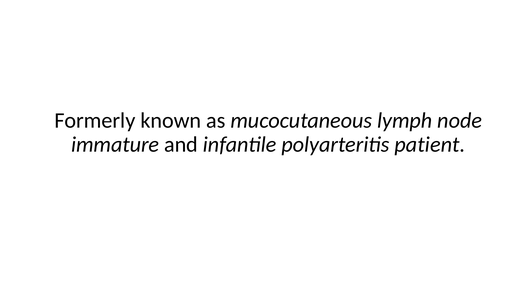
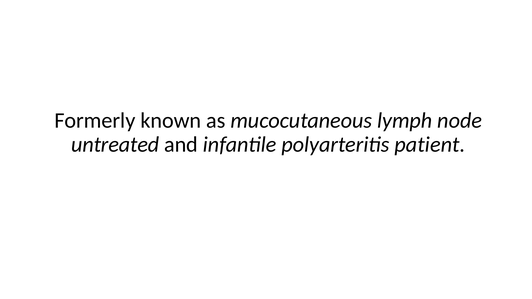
immature: immature -> untreated
